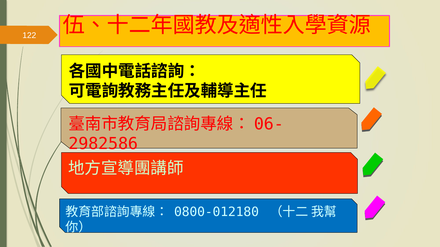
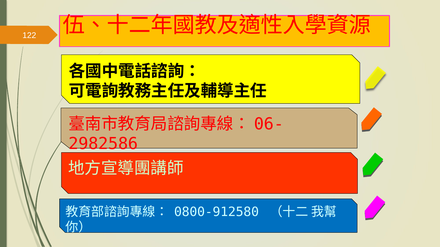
0800-012180: 0800-012180 -> 0800-912580
